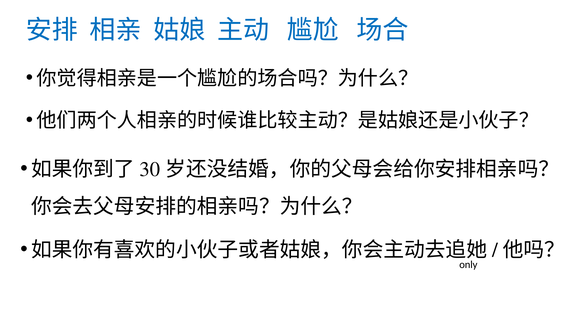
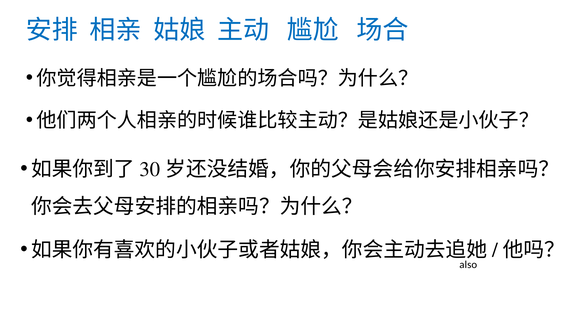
only: only -> also
